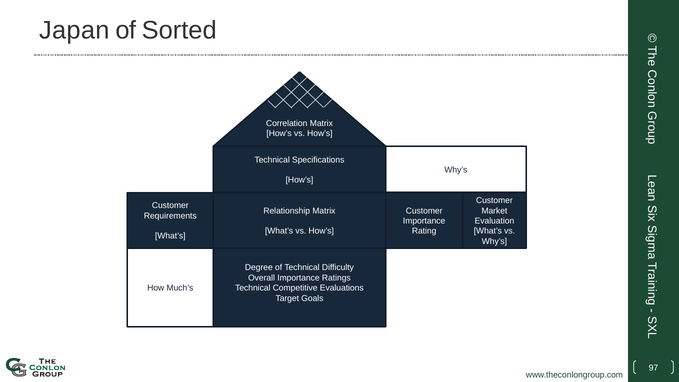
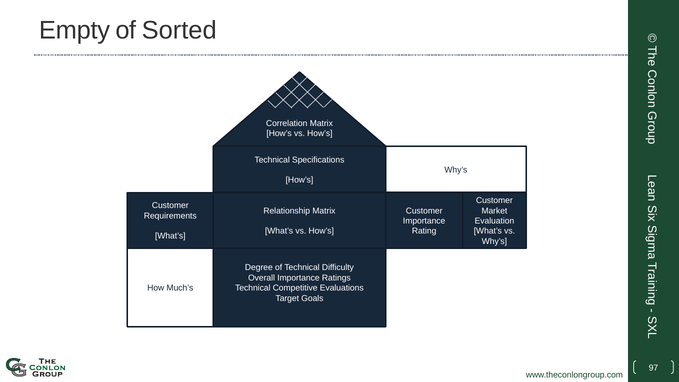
Japan: Japan -> Empty
